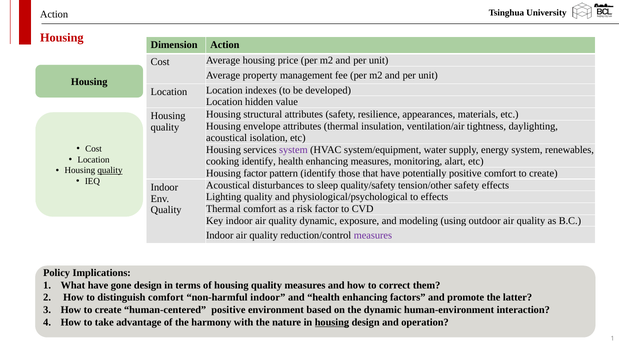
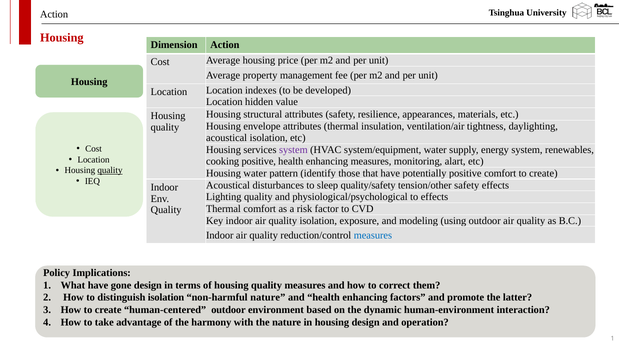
cooking identify: identify -> positive
Housing factor: factor -> water
quality dynamic: dynamic -> isolation
measures at (373, 235) colour: purple -> blue
distinguish comfort: comfort -> isolation
non-harmful indoor: indoor -> nature
human-centered positive: positive -> outdoor
housing at (332, 322) underline: present -> none
